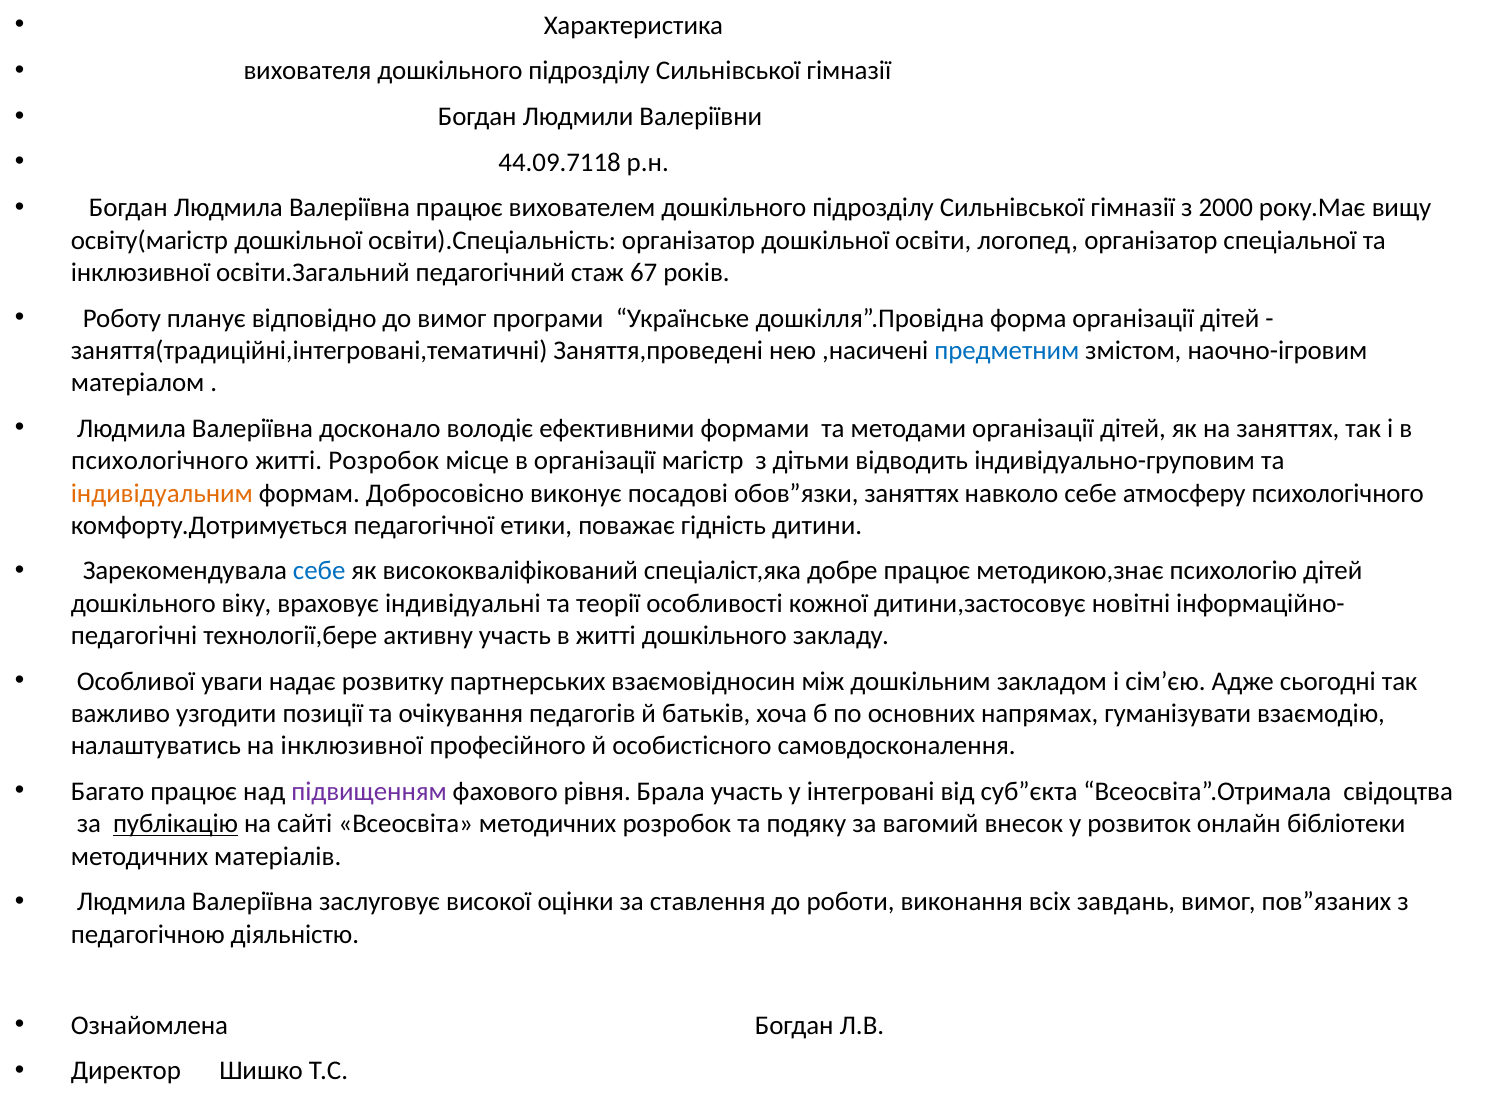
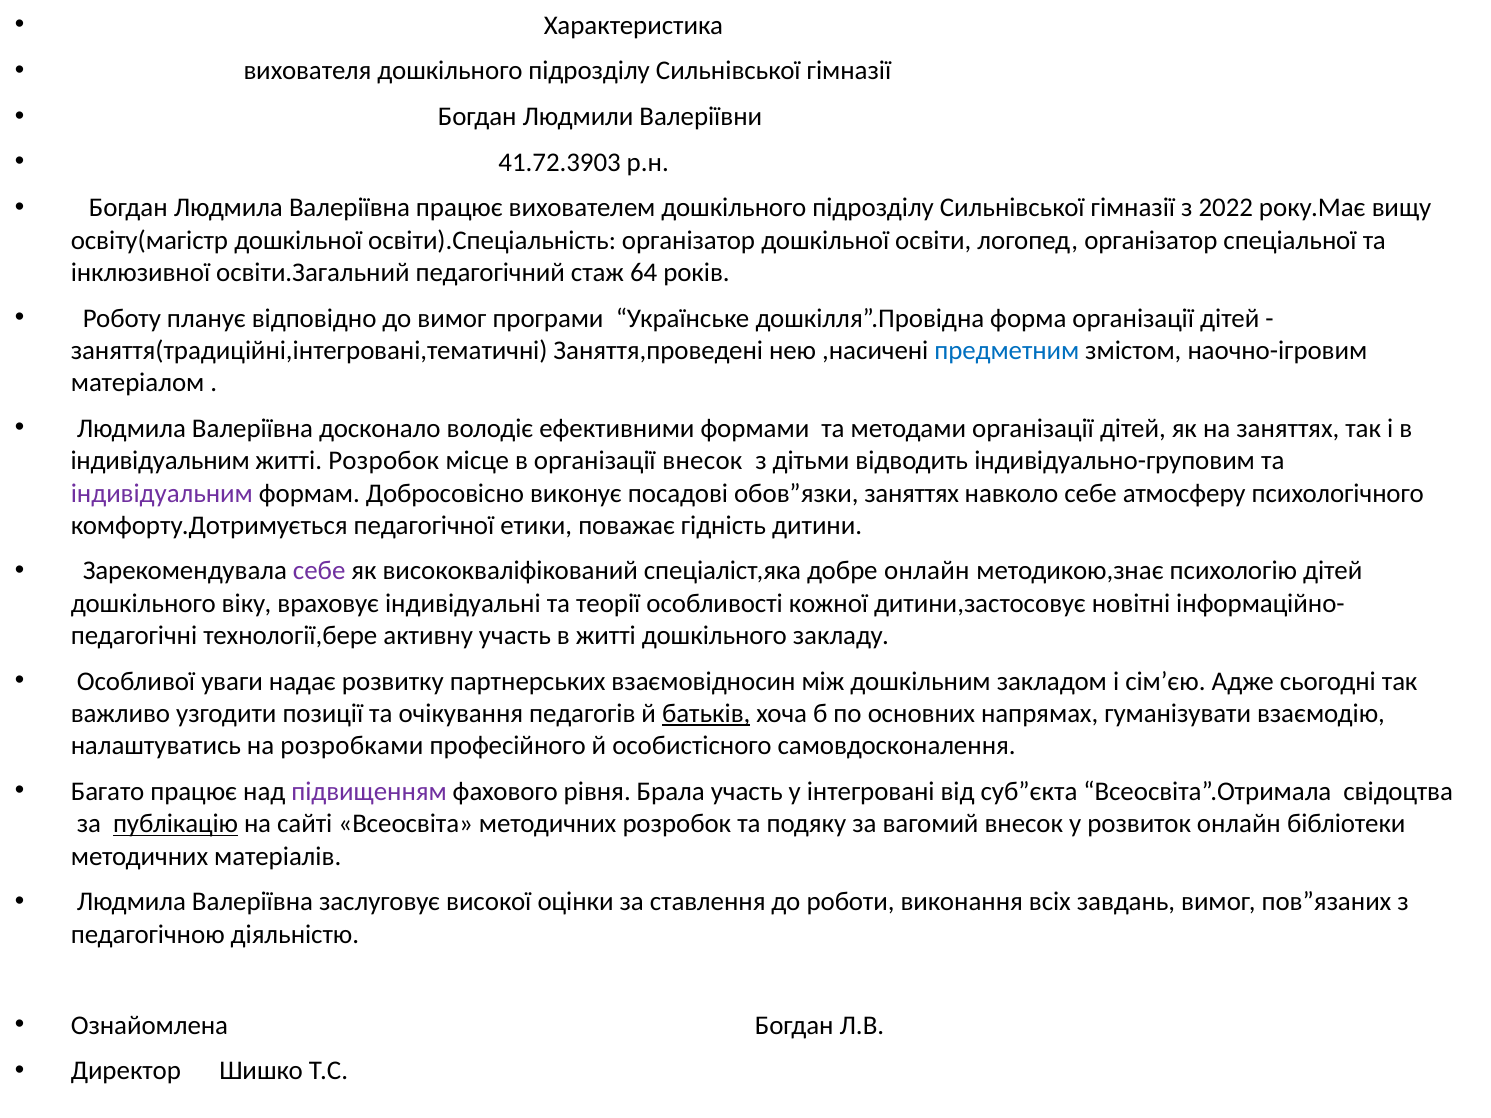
44.09.7118: 44.09.7118 -> 41.72.3903
2000: 2000 -> 2022
67: 67 -> 64
психологічного at (160, 461): психологічного -> індивідуальним
організації магістр: магістр -> внесок
індивідуальним at (162, 493) colour: orange -> purple
себе at (319, 571) colour: blue -> purple
добре працює: працює -> онлайн
батьків underline: none -> present
на інклюзивної: інклюзивної -> розробками
